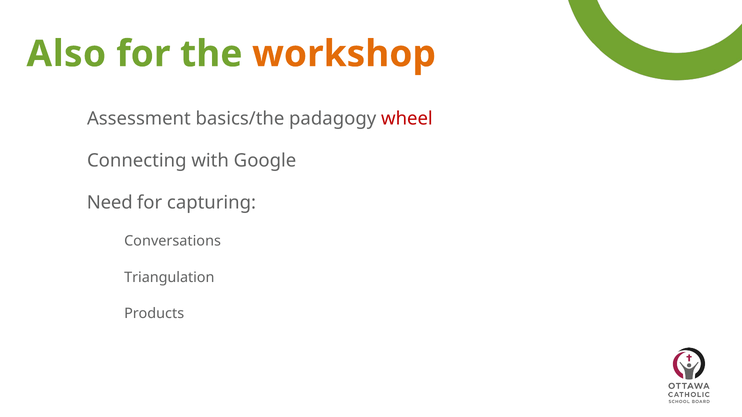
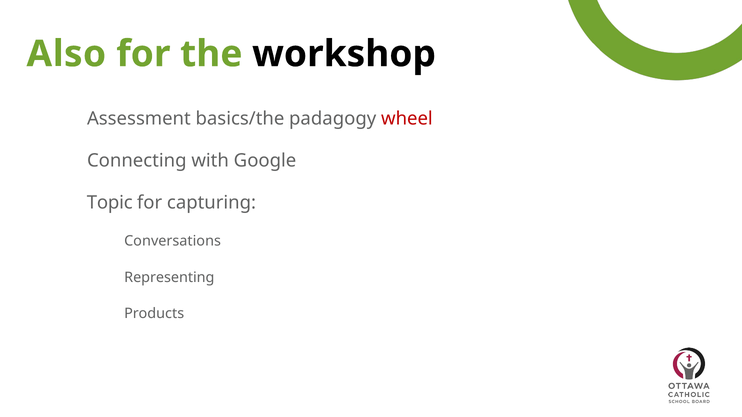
workshop colour: orange -> black
Need: Need -> Topic
Triangulation: Triangulation -> Representing
